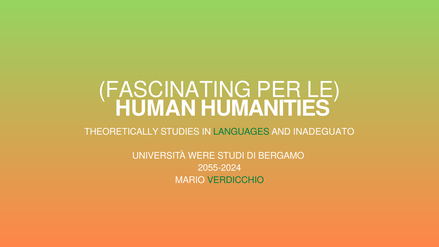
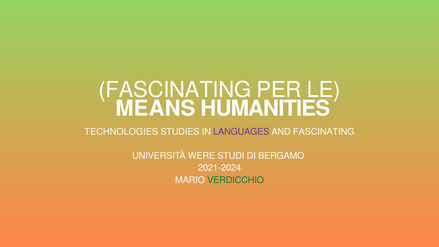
HUMAN: HUMAN -> MEANS
THEORETICALLY: THEORETICALLY -> TECHNOLOGIES
LANGUAGES colour: green -> purple
AND INADEGUATO: INADEGUATO -> FASCINATING
2055-2024: 2055-2024 -> 2021-2024
